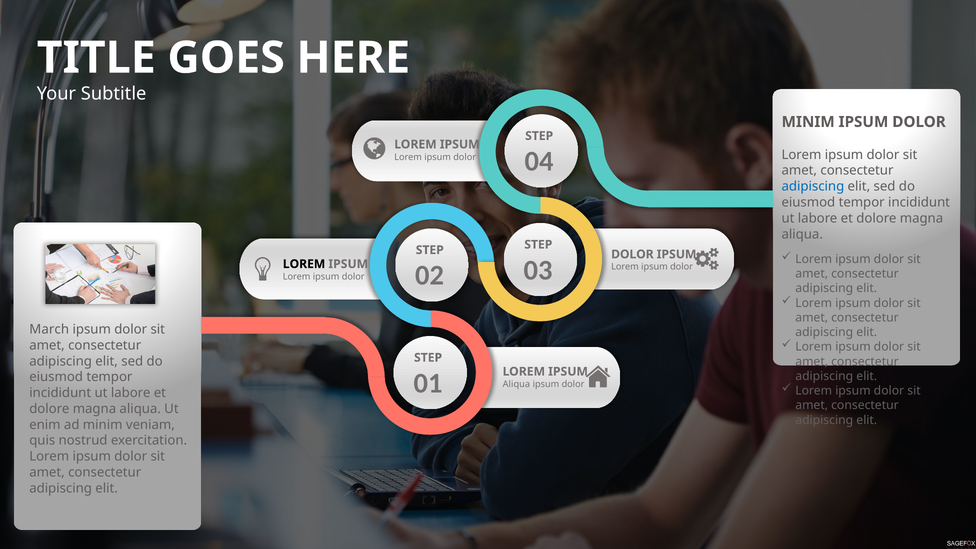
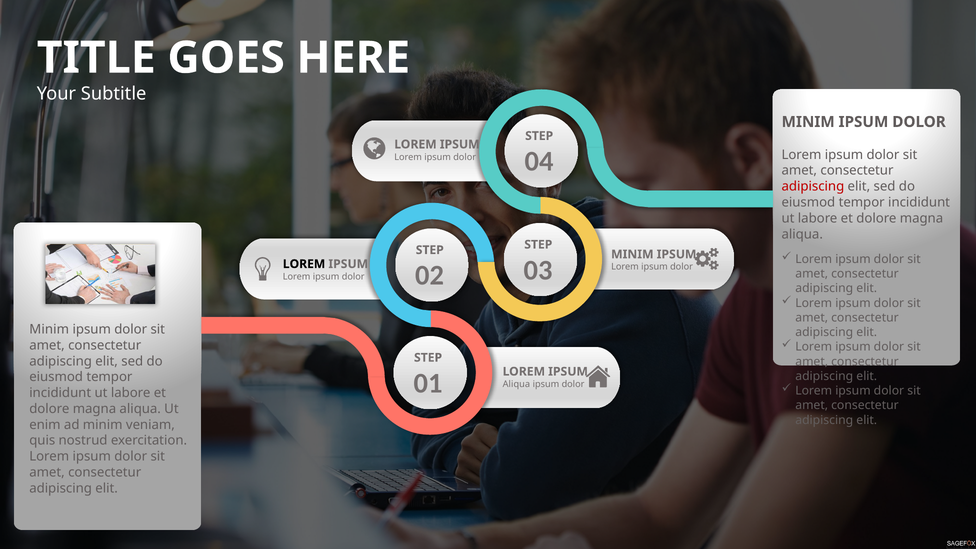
adipiscing at (813, 187) colour: blue -> red
DOLOR at (632, 254): DOLOR -> MINIM
March at (49, 329): March -> Minim
